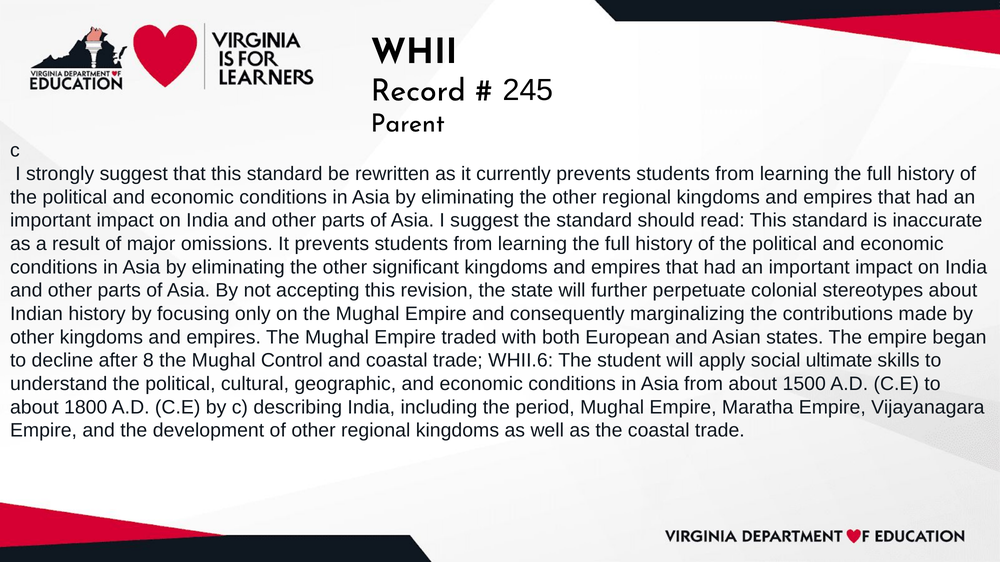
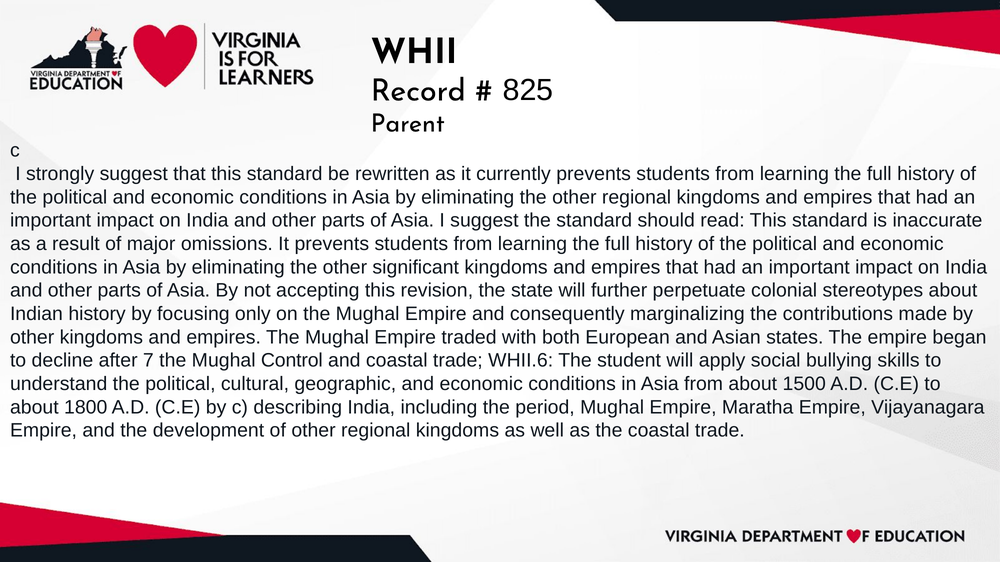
245: 245 -> 825
8: 8 -> 7
ultimate: ultimate -> bullying
